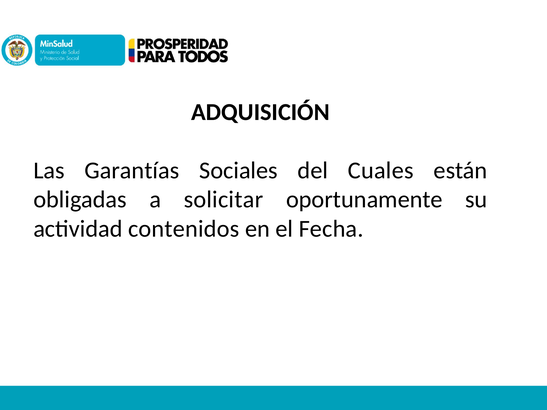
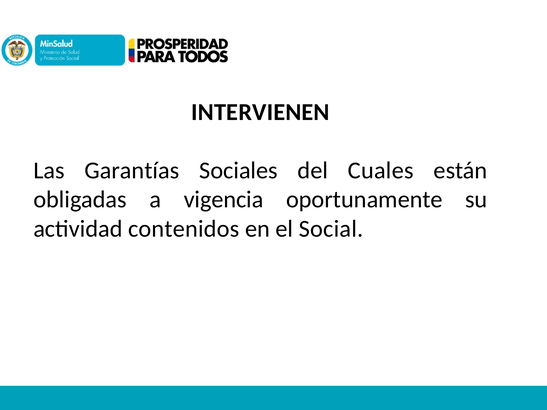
ADQUISICIÓN: ADQUISICIÓN -> INTERVIENEN
solicitar: solicitar -> vigencia
Fecha: Fecha -> Social
